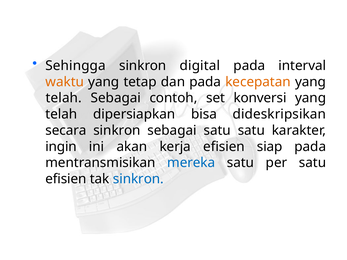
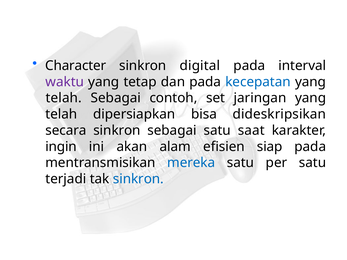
Sehingga: Sehingga -> Character
waktu colour: orange -> purple
kecepatan colour: orange -> blue
konversi: konversi -> jaringan
satu satu: satu -> saat
kerja: kerja -> alam
efisien at (66, 179): efisien -> terjadi
